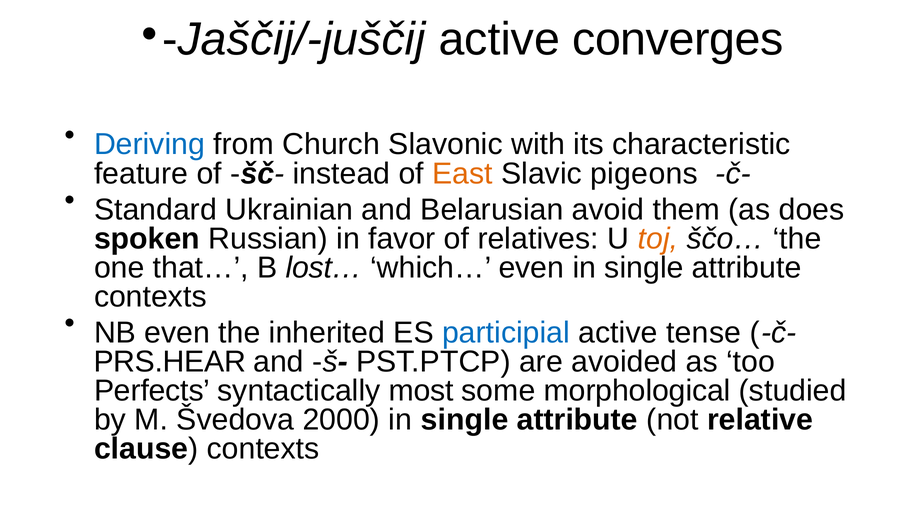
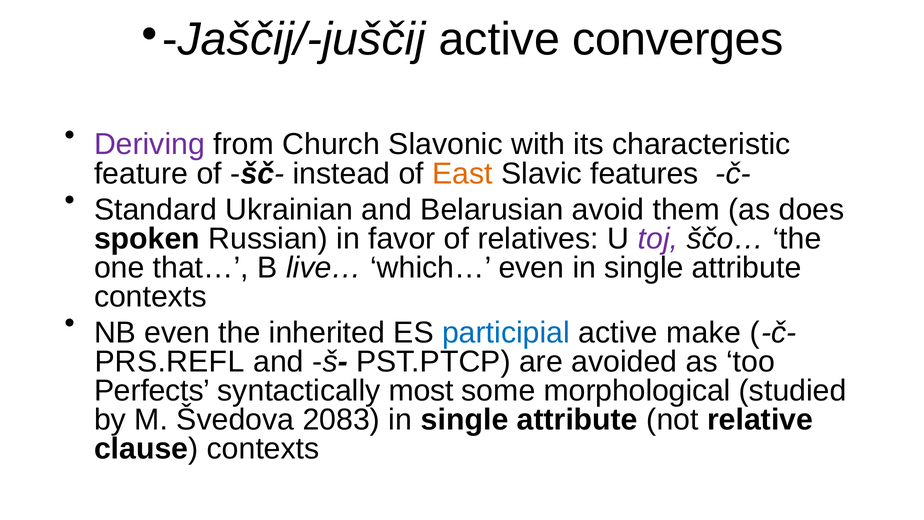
Deriving colour: blue -> purple
pigeons: pigeons -> features
toj colour: orange -> purple
lost…: lost… -> live…
tense: tense -> make
PRS.HEAR: PRS.HEAR -> PRS.REFL
2000: 2000 -> 2083
